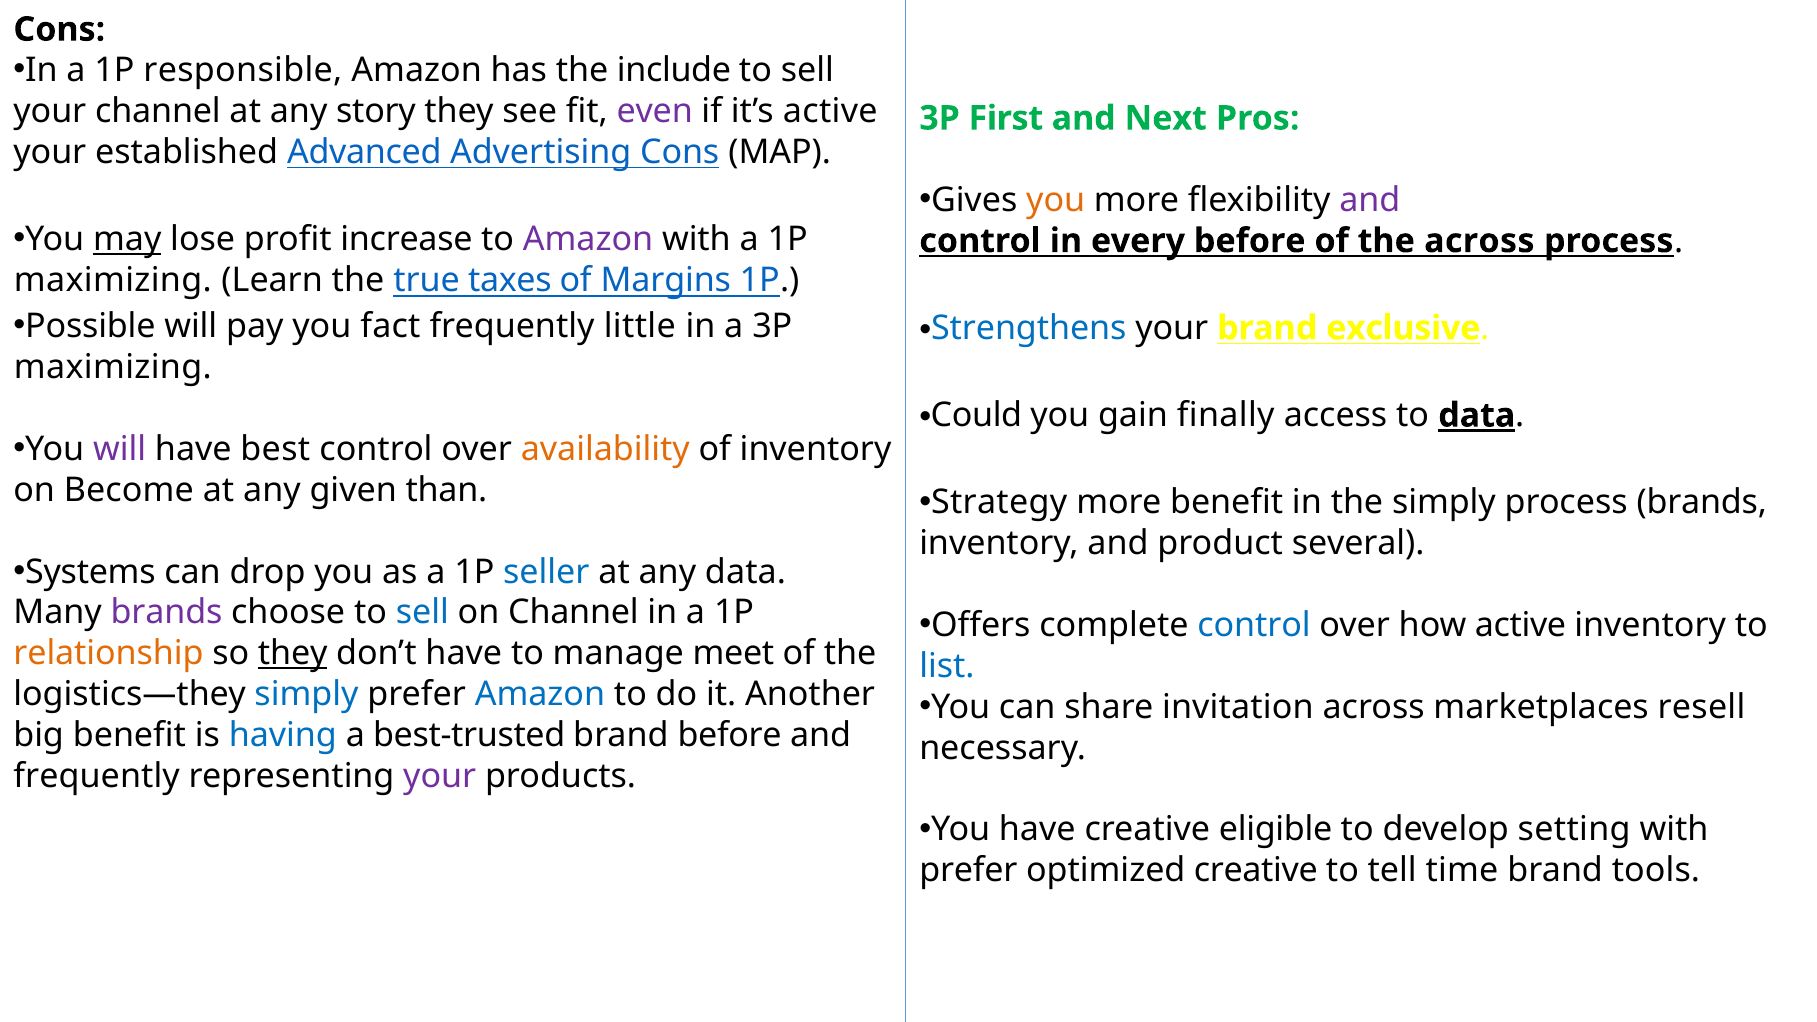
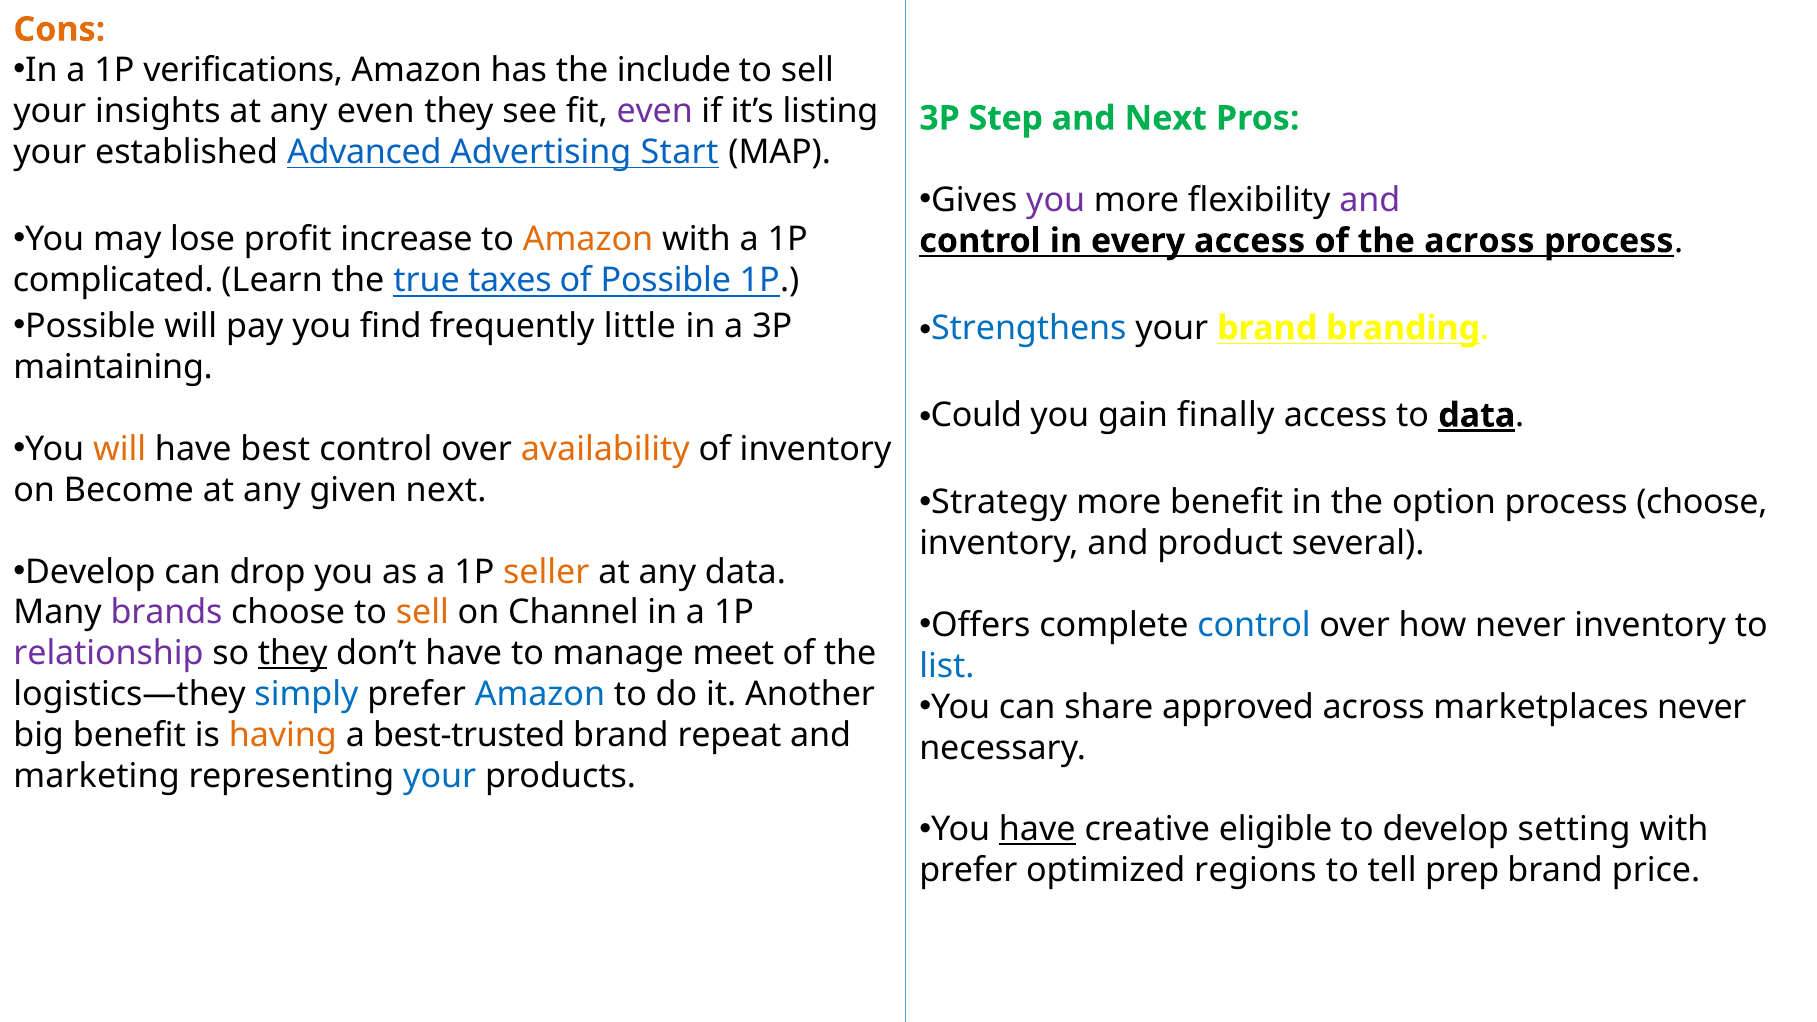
Cons at (59, 29) colour: black -> orange
responsible: responsible -> verifications
your channel: channel -> insights
any story: story -> even
it’s active: active -> listing
First: First -> Step
Advertising Cons: Cons -> Start
you at (1056, 200) colour: orange -> purple
may underline: present -> none
Amazon at (588, 239) colour: purple -> orange
every before: before -> access
maximizing at (113, 280): maximizing -> complicated
of Margins: Margins -> Possible
fact: fact -> find
exclusive: exclusive -> branding
maximizing at (113, 367): maximizing -> maintaining
will at (120, 449) colour: purple -> orange
given than: than -> next
the simply: simply -> option
process brands: brands -> choose
Systems at (90, 572): Systems -> Develop
seller colour: blue -> orange
sell at (422, 613) colour: blue -> orange
how active: active -> never
relationship colour: orange -> purple
invitation: invitation -> approved
marketplaces resell: resell -> never
having colour: blue -> orange
brand before: before -> repeat
frequently at (97, 776): frequently -> marketing
your at (440, 776) colour: purple -> blue
have at (1037, 830) underline: none -> present
optimized creative: creative -> regions
time: time -> prep
tools: tools -> price
